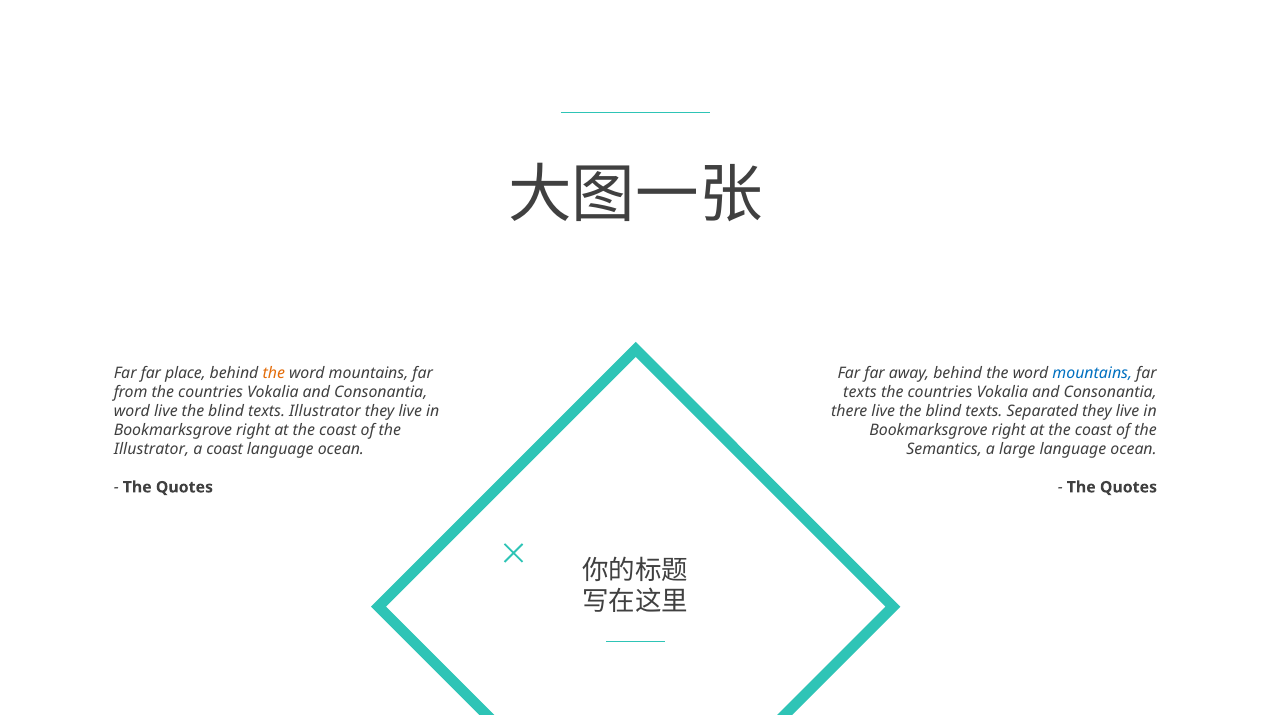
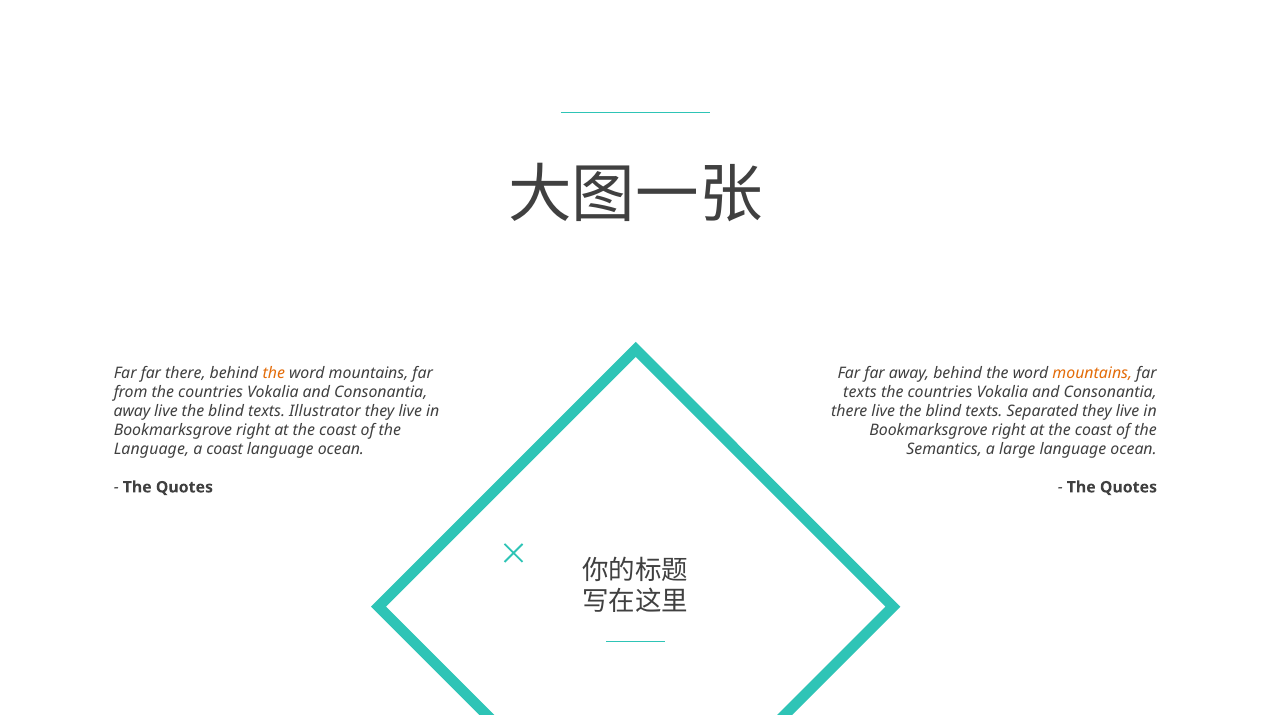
far place: place -> there
mountains at (1092, 373) colour: blue -> orange
word at (132, 411): word -> away
Illustrator at (151, 449): Illustrator -> Language
